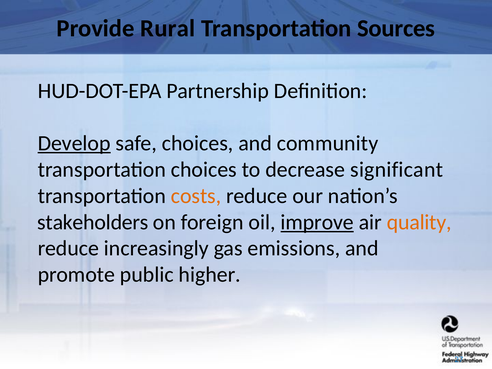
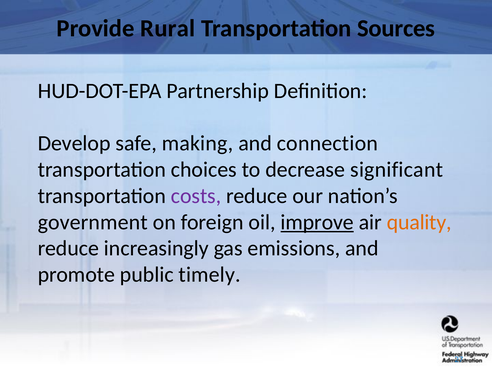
Develop underline: present -> none
safe choices: choices -> making
community: community -> connection
costs colour: orange -> purple
stakeholders: stakeholders -> government
higher: higher -> timely
